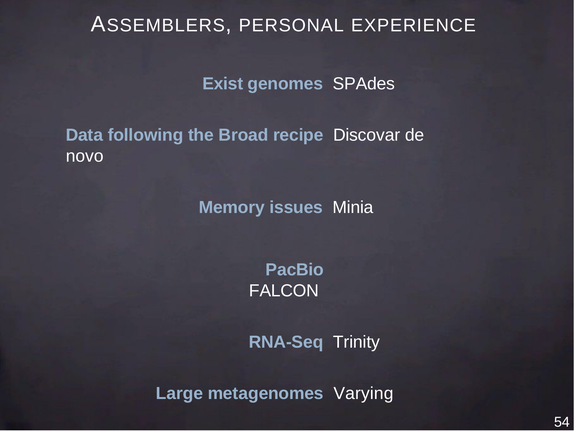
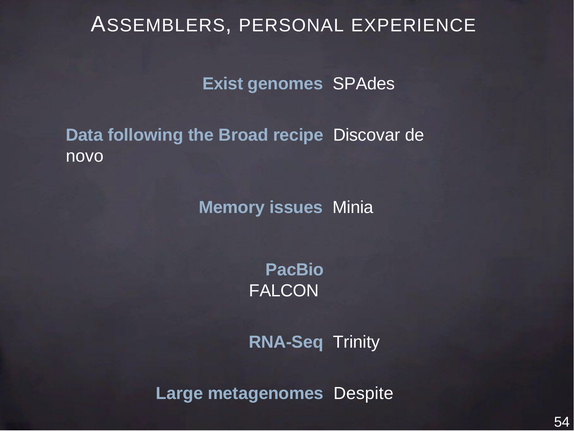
Varying: Varying -> Despite
